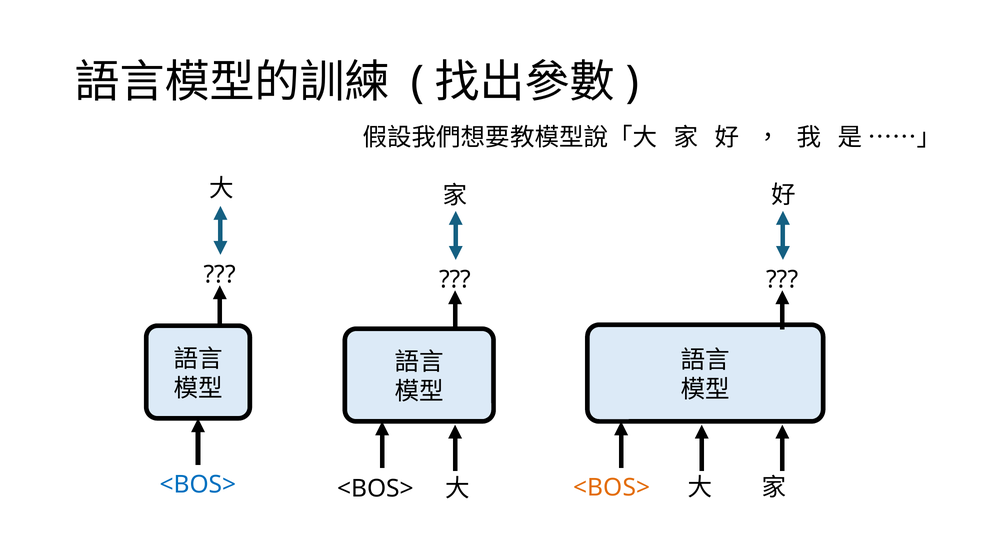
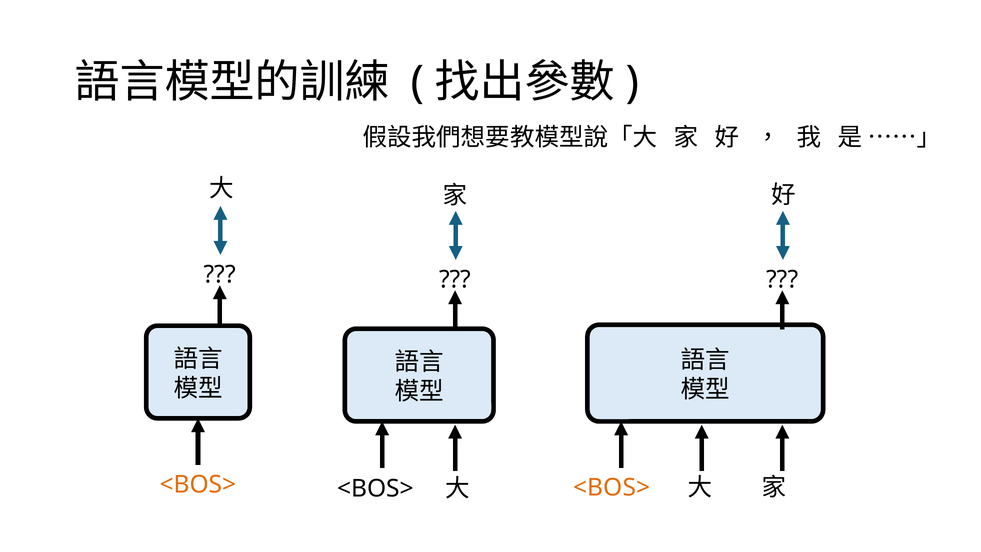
<BOS> at (198, 485) colour: blue -> orange
